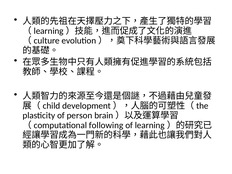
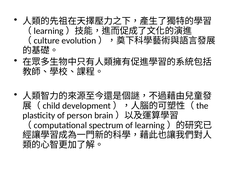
following: following -> spectrum
